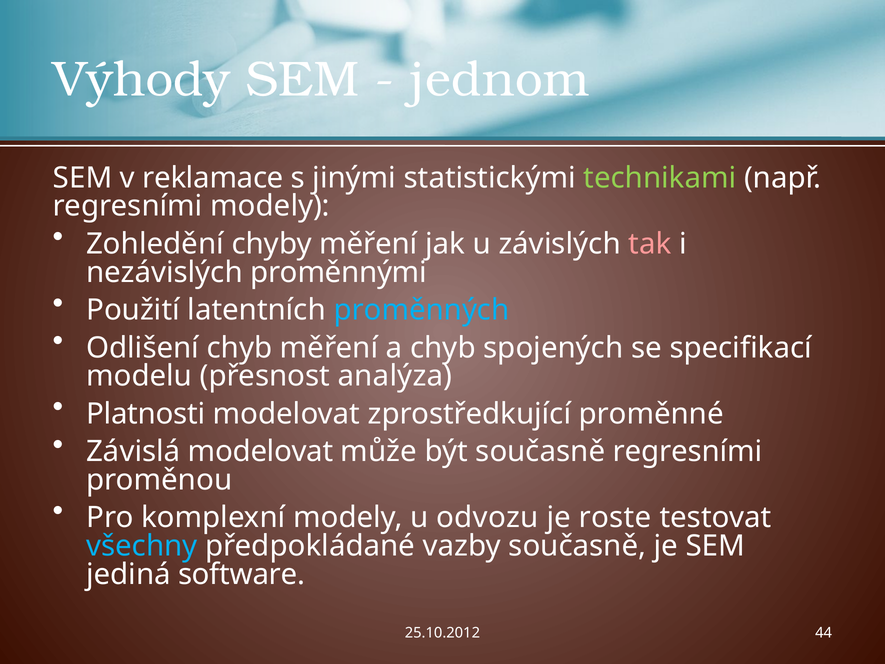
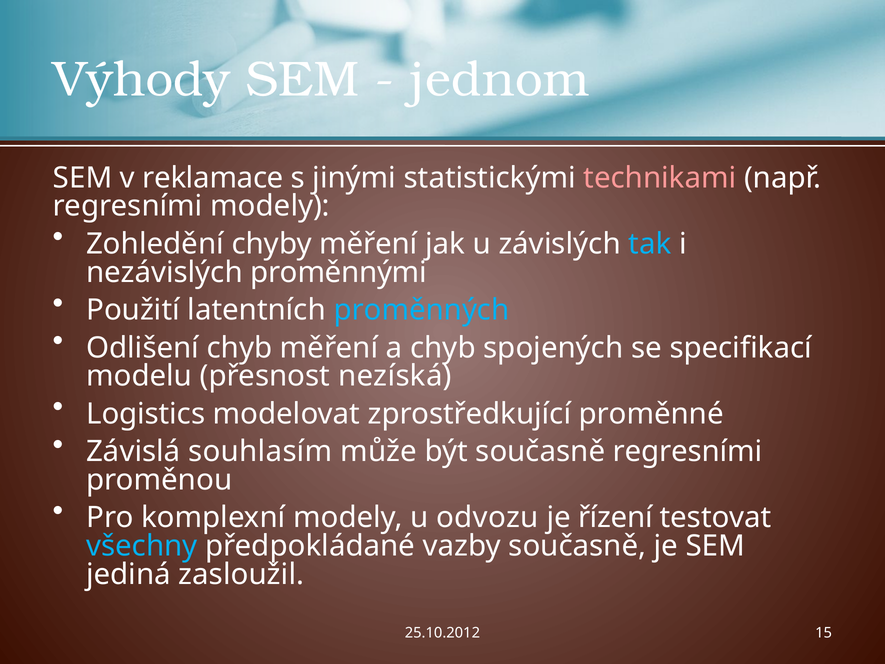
technikami colour: light green -> pink
tak colour: pink -> light blue
analýza: analýza -> nezíská
Platnosti: Platnosti -> Logistics
Závislá modelovat: modelovat -> souhlasím
roste: roste -> řízení
software: software -> zasloužil
44: 44 -> 15
